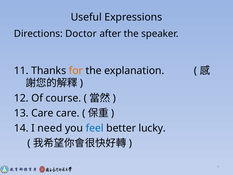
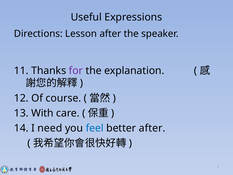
Doctor: Doctor -> Lesson
for colour: orange -> purple
Care at (42, 113): Care -> With
better lucky: lucky -> after
